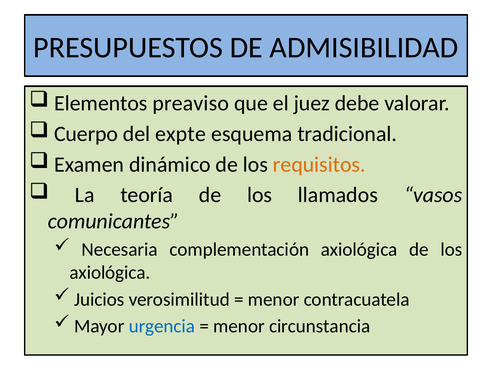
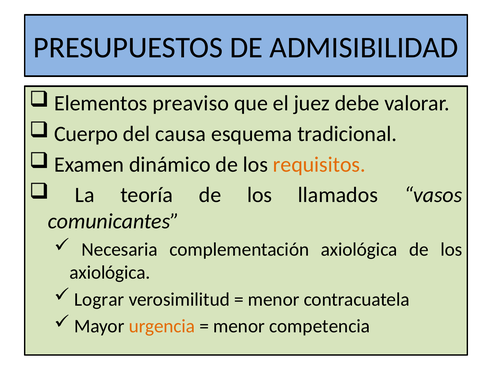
expte: expte -> causa
Juicios: Juicios -> Lograr
urgencia colour: blue -> orange
circunstancia: circunstancia -> competencia
